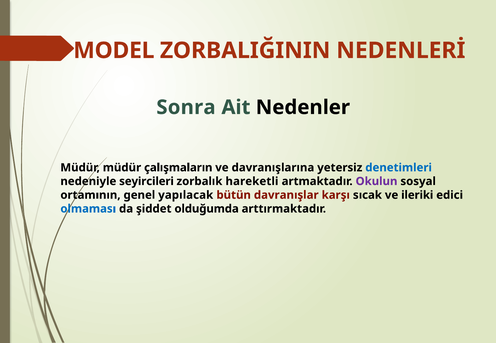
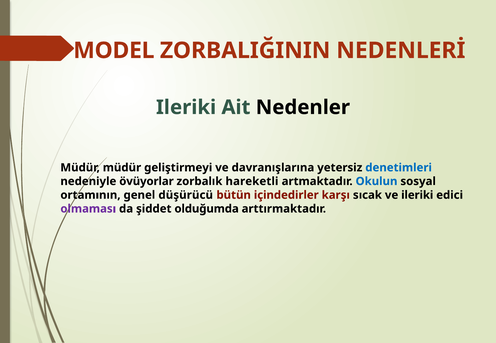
Sonra at (186, 107): Sonra -> Ileriki
çalışmaların: çalışmaların -> geliştirmeyi
seyircileri: seyircileri -> övüyorlar
Okulun colour: purple -> blue
yapılacak: yapılacak -> düşürücü
davranışlar: davranışlar -> içindedirler
olmaması colour: blue -> purple
